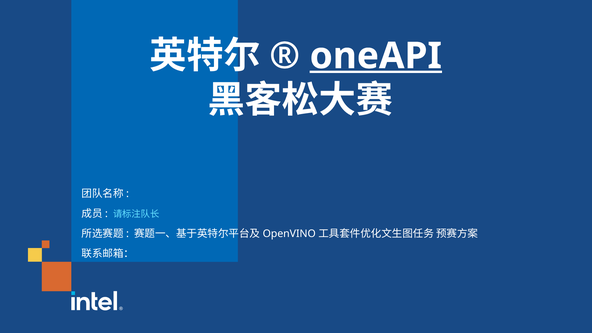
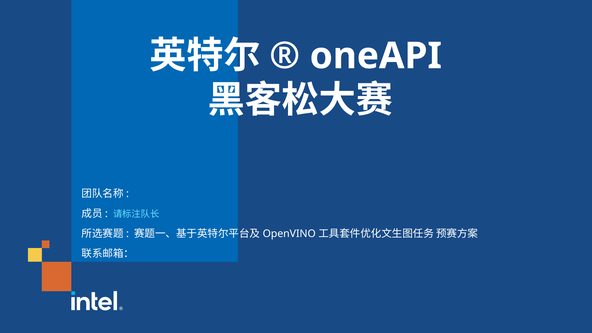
oneAPI underline: present -> none
